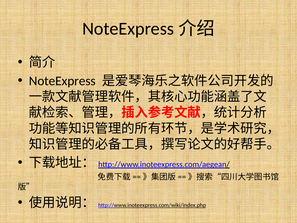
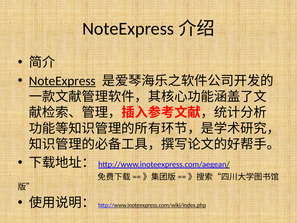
NoteExpress underline: none -> present
